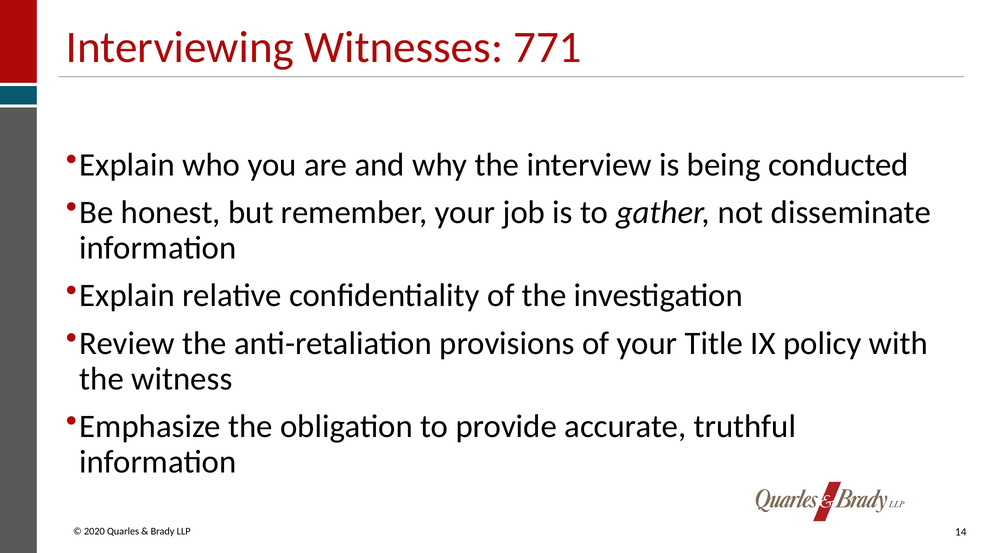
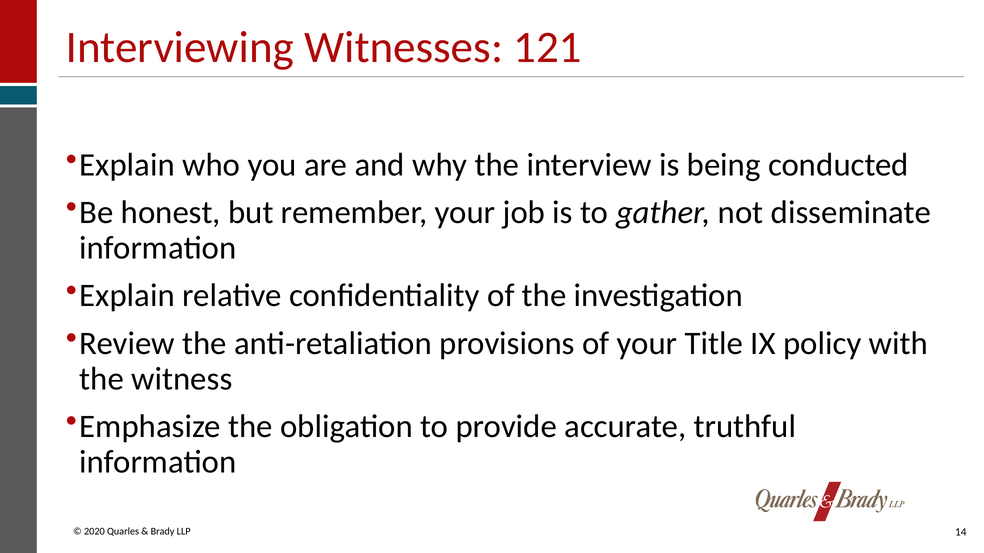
771: 771 -> 121
